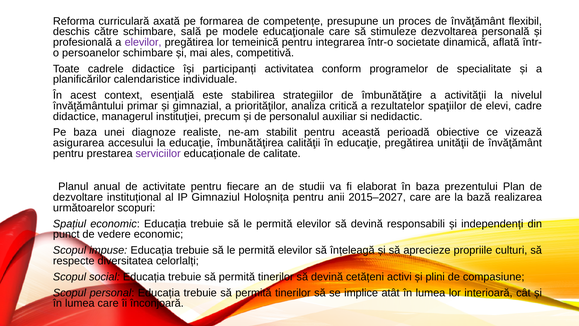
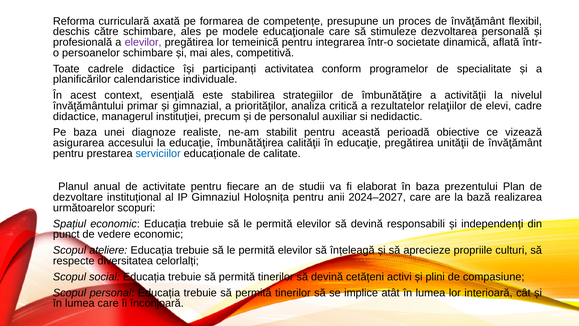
schimbare sală: sală -> ales
spaţiilor: spaţiilor -> relaţiilor
serviciilor colour: purple -> blue
2015–2027: 2015–2027 -> 2024–2027
impuse: impuse -> ateliere
